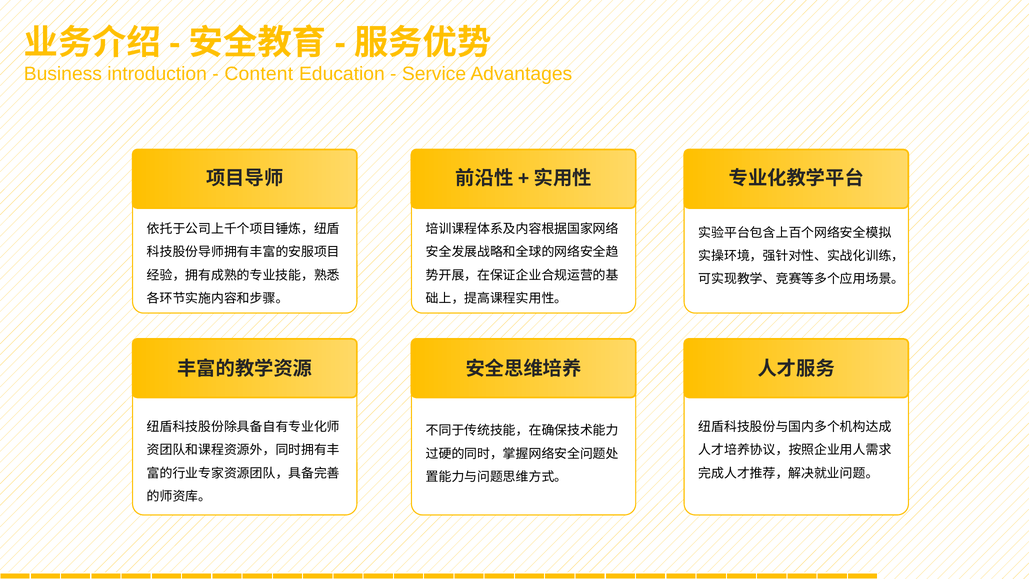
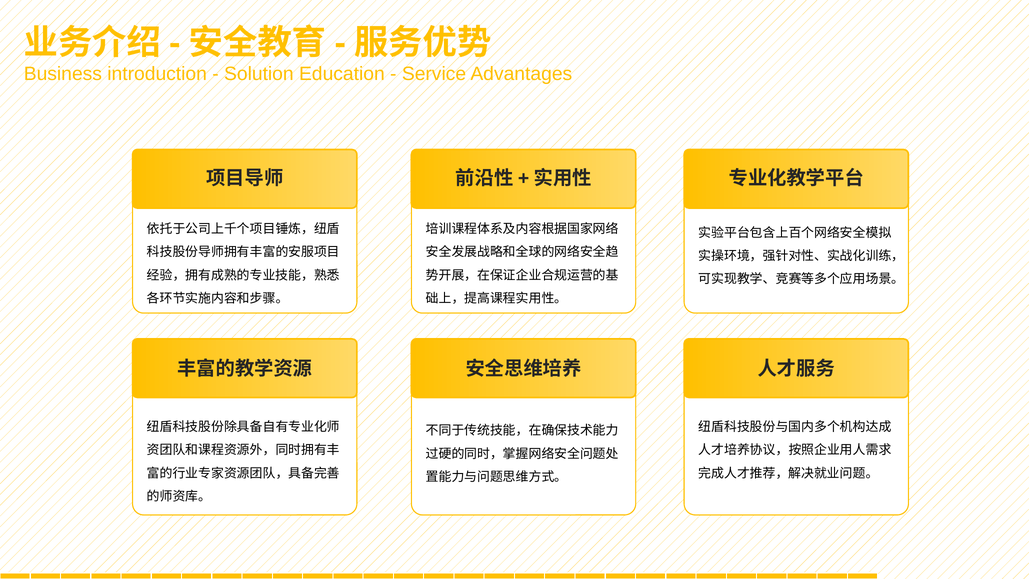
Content: Content -> Solution
